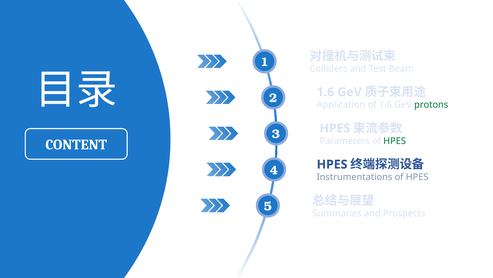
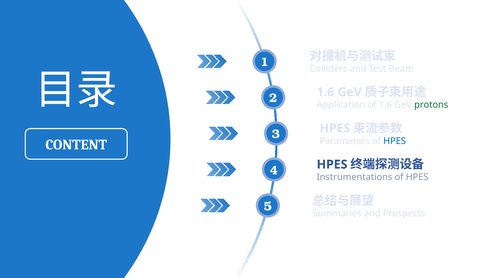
HPES at (395, 141) colour: green -> blue
